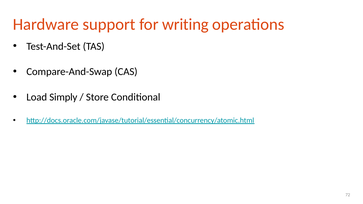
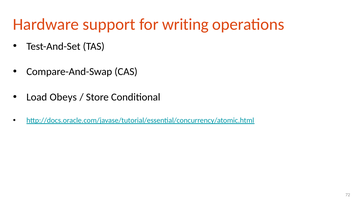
Simply: Simply -> Obeys
